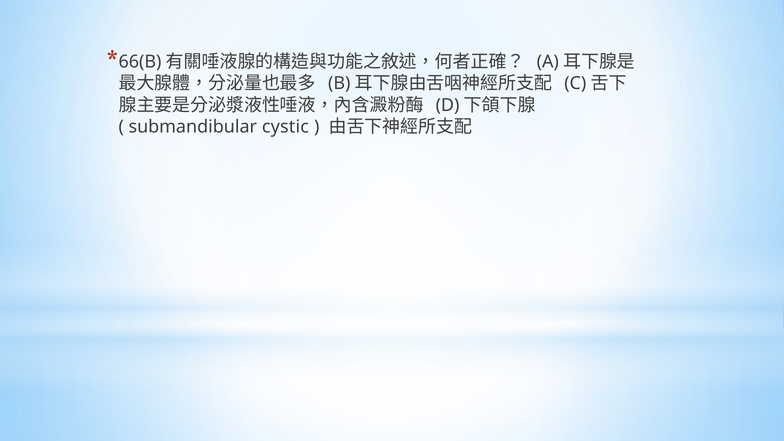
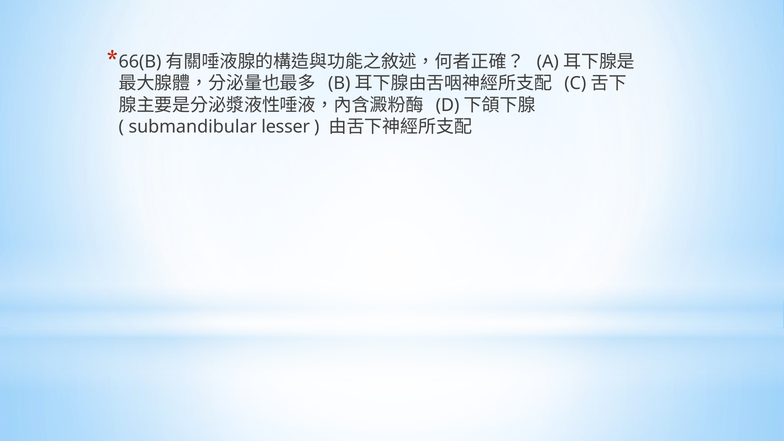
cystic: cystic -> lesser
